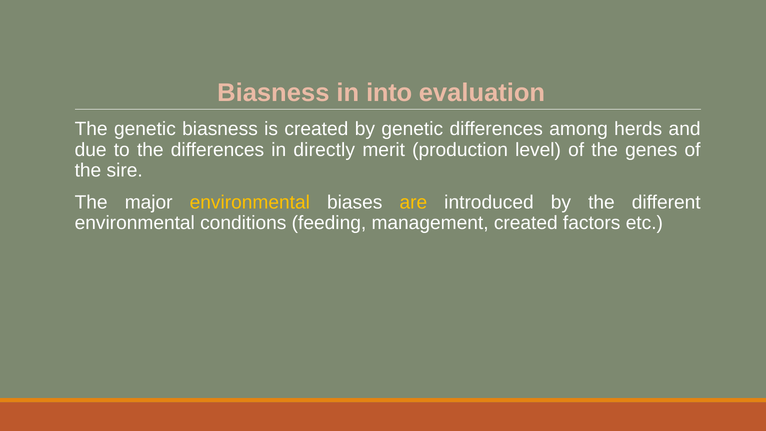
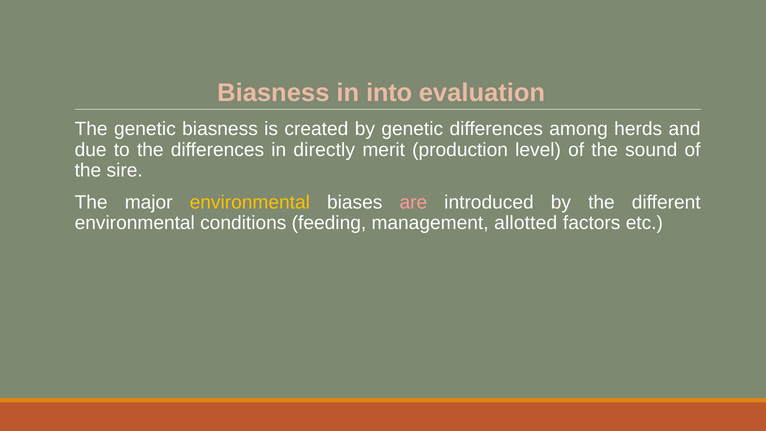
genes: genes -> sound
are colour: yellow -> pink
management created: created -> allotted
